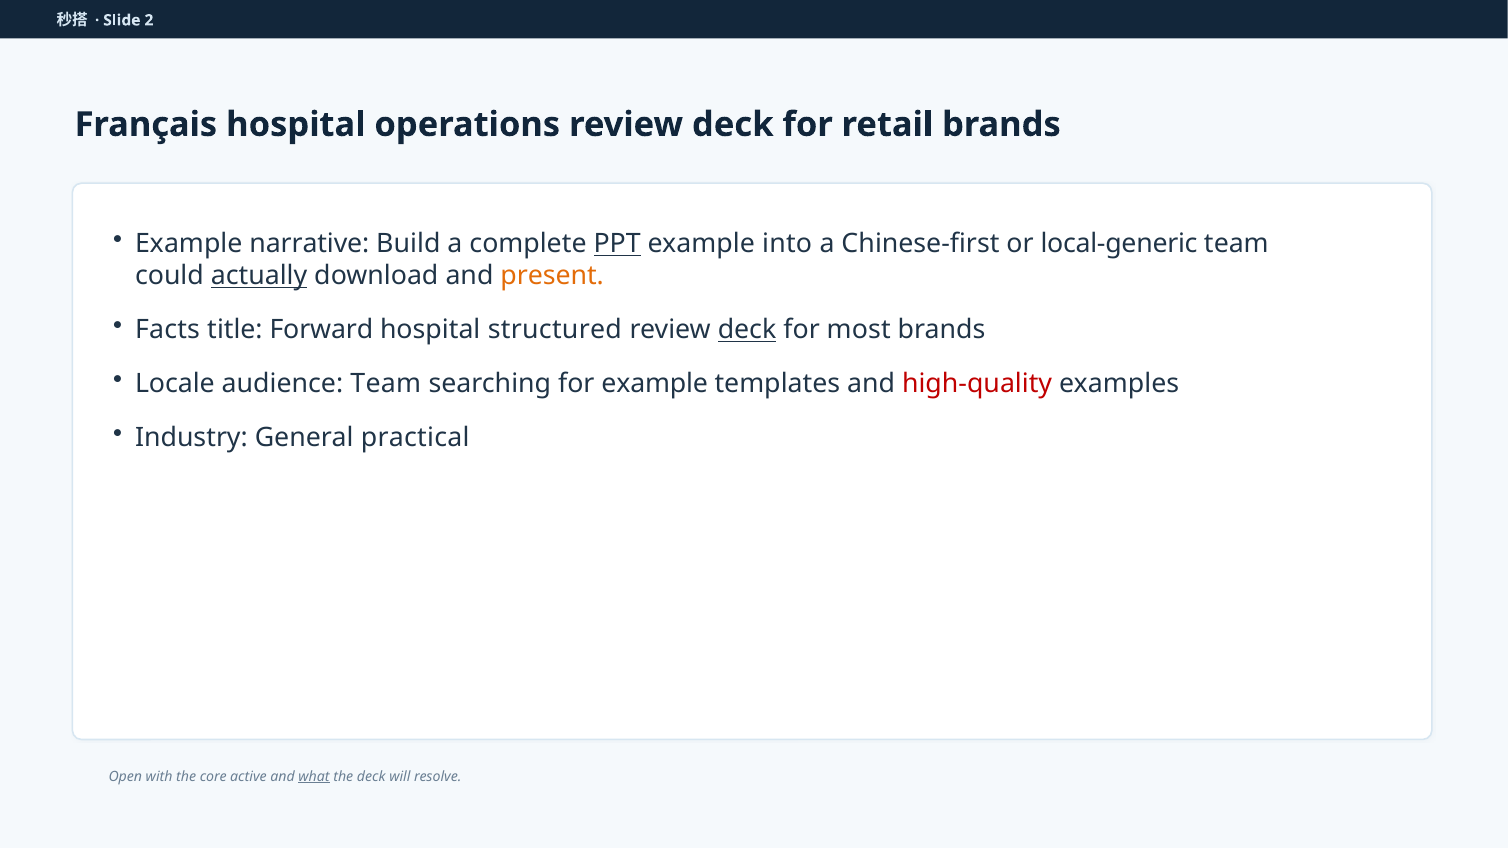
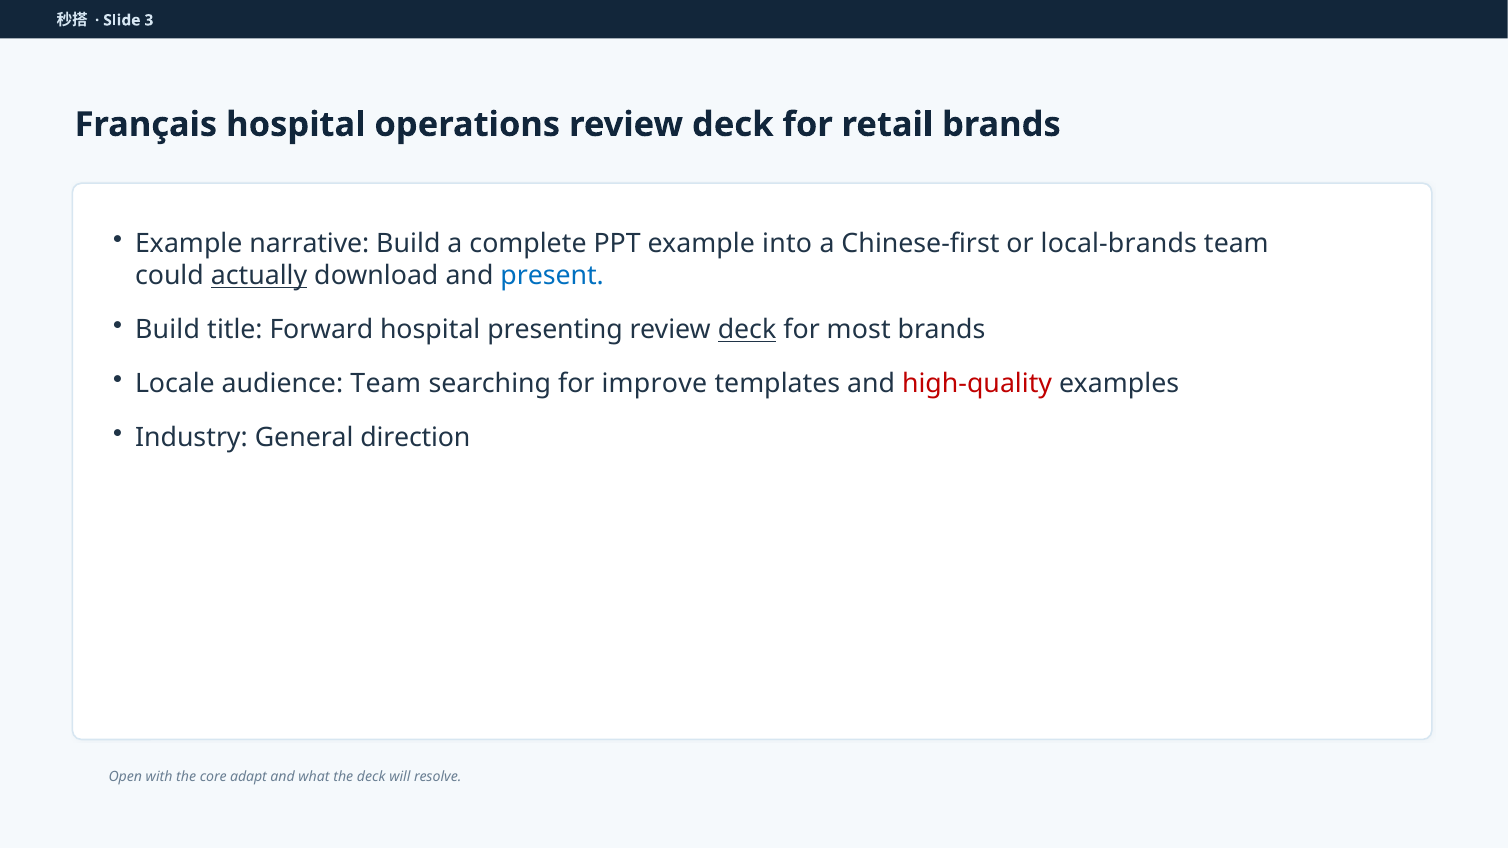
2: 2 -> 3
PPT underline: present -> none
local-generic: local-generic -> local-brands
present colour: orange -> blue
Facts at (168, 330): Facts -> Build
structured: structured -> presenting
for example: example -> improve
practical: practical -> direction
active: active -> adapt
what underline: present -> none
